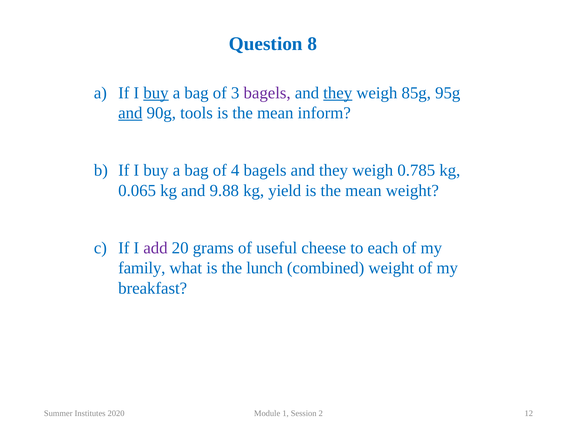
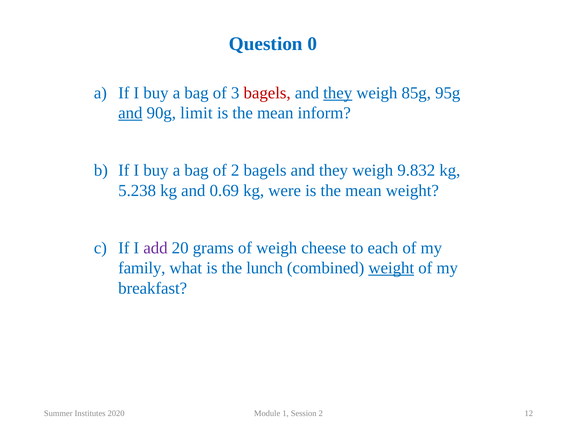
8: 8 -> 0
buy at (156, 93) underline: present -> none
bagels at (267, 93) colour: purple -> red
tools: tools -> limit
of 4: 4 -> 2
0.785: 0.785 -> 9.832
0.065: 0.065 -> 5.238
9.88: 9.88 -> 0.69
yield: yield -> were
of useful: useful -> weigh
weight at (391, 268) underline: none -> present
